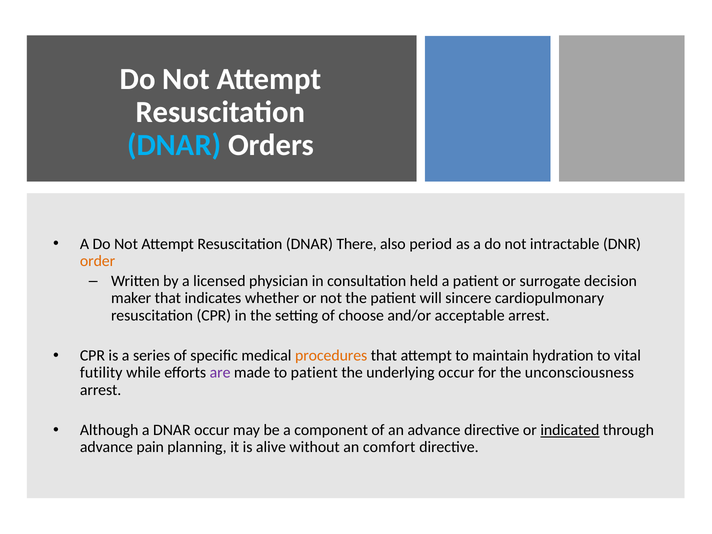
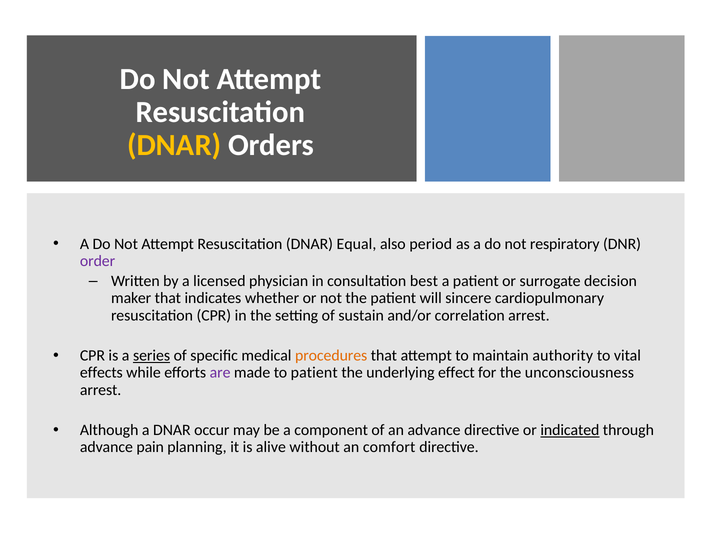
DNAR at (174, 145) colour: light blue -> yellow
There: There -> Equal
intractable: intractable -> respiratory
order colour: orange -> purple
held: held -> best
choose: choose -> sustain
acceptable: acceptable -> correlation
series underline: none -> present
hydration: hydration -> authority
futility: futility -> effects
underlying occur: occur -> effect
